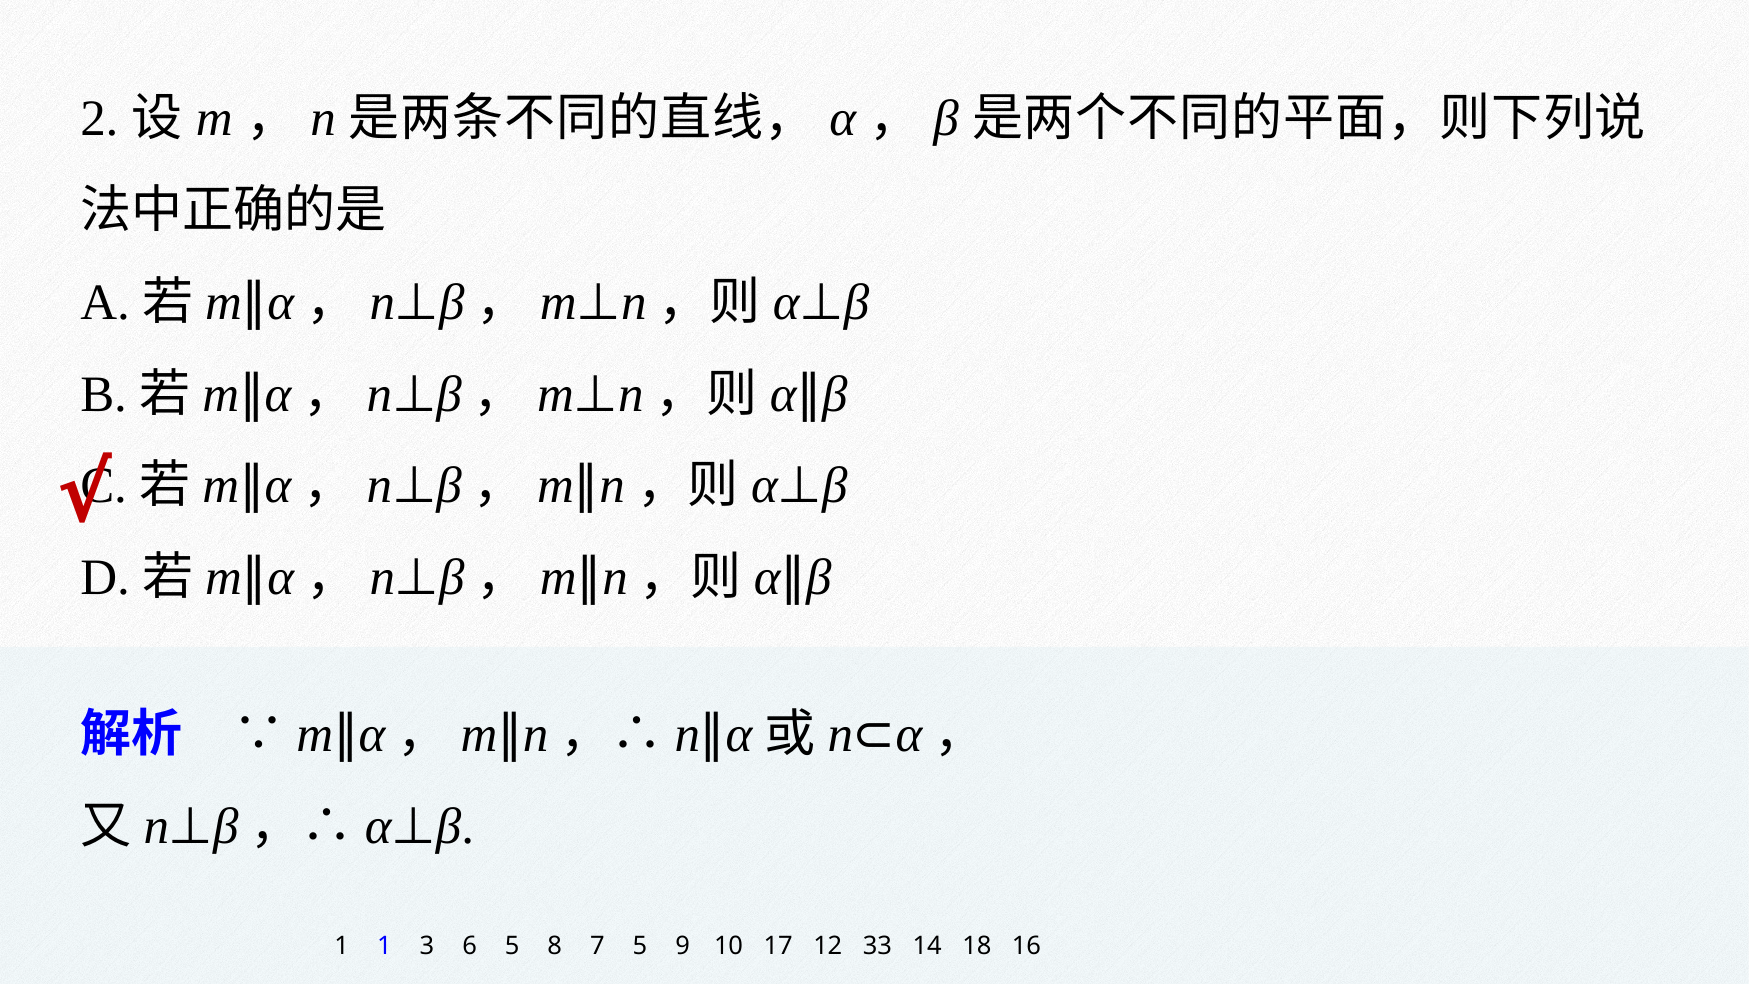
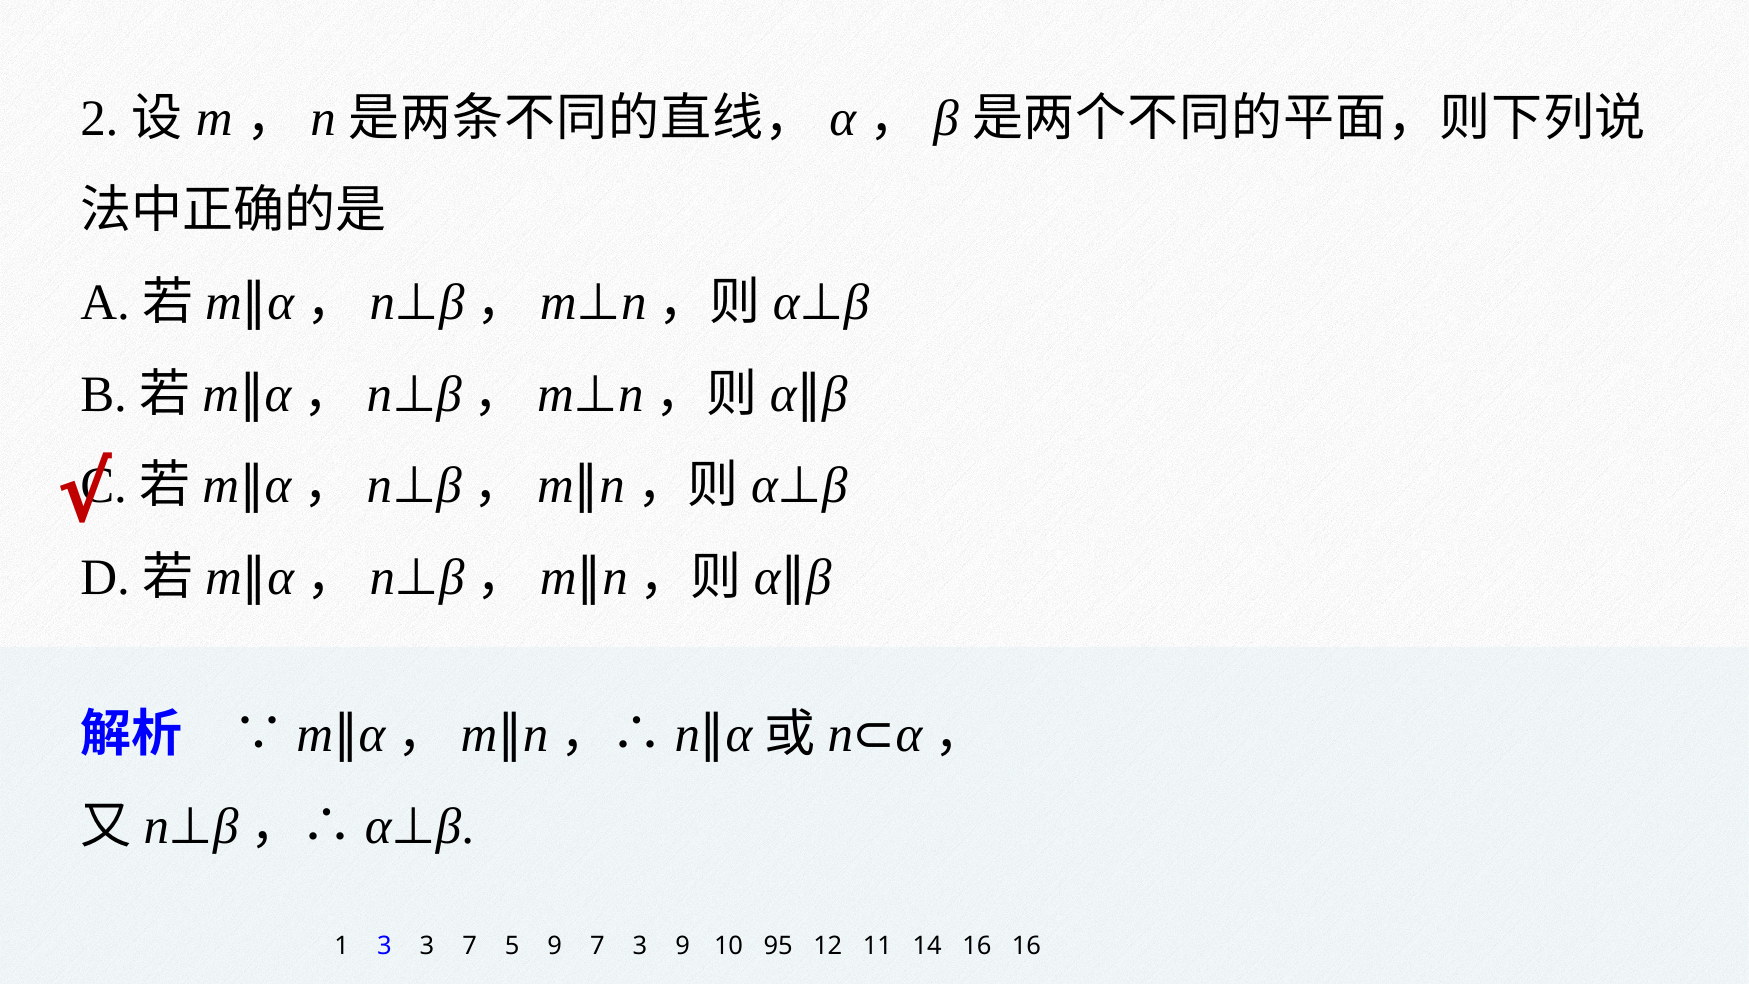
1 1: 1 -> 3
3 6: 6 -> 7
5 8: 8 -> 9
7 5: 5 -> 3
17: 17 -> 95
33: 33 -> 11
14 18: 18 -> 16
